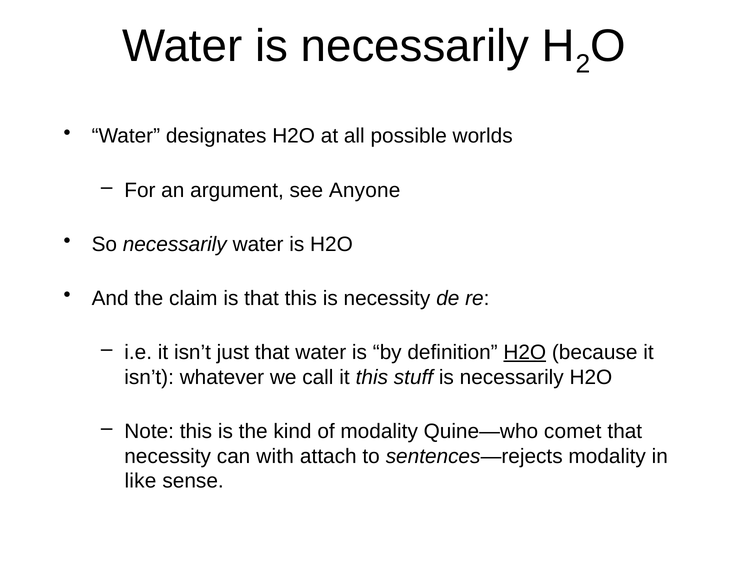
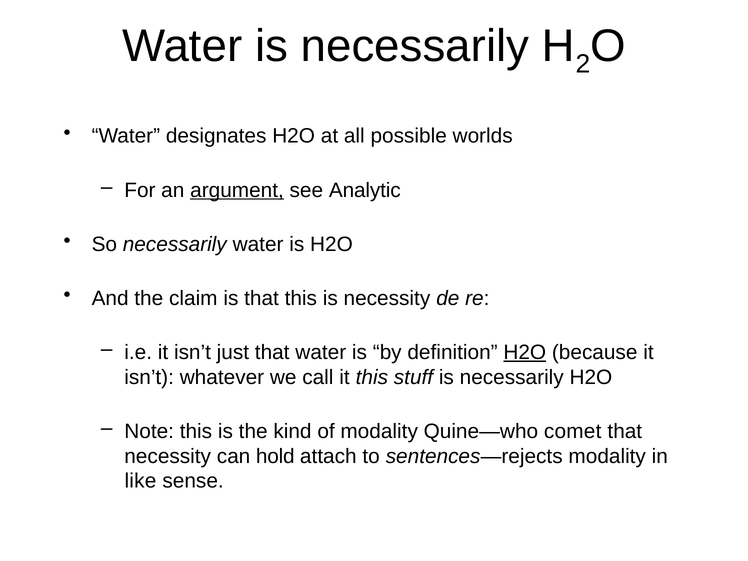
argument underline: none -> present
Anyone: Anyone -> Analytic
with: with -> hold
